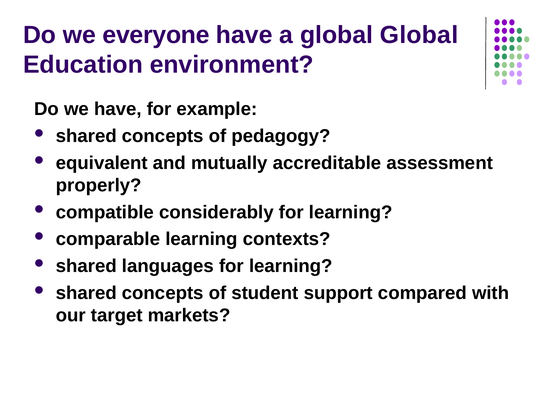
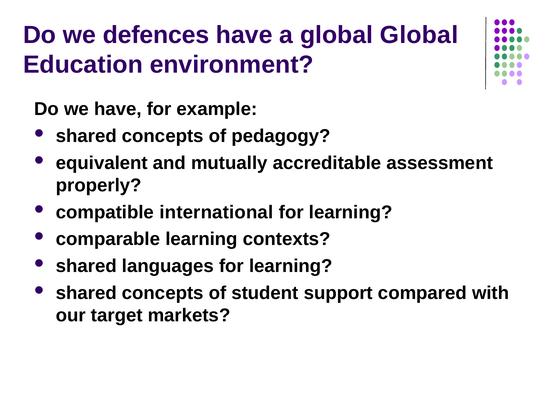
everyone: everyone -> defences
considerably: considerably -> international
